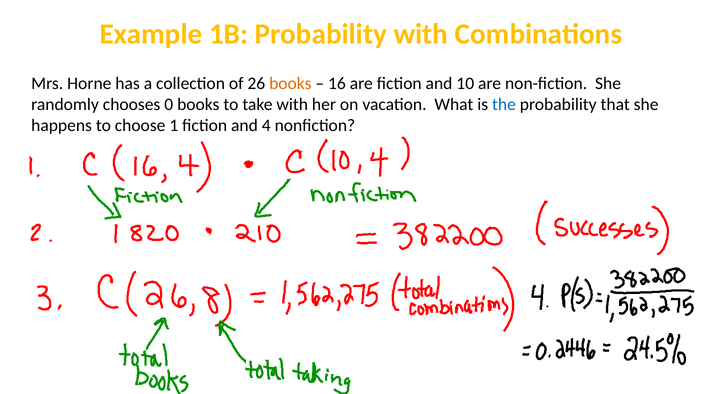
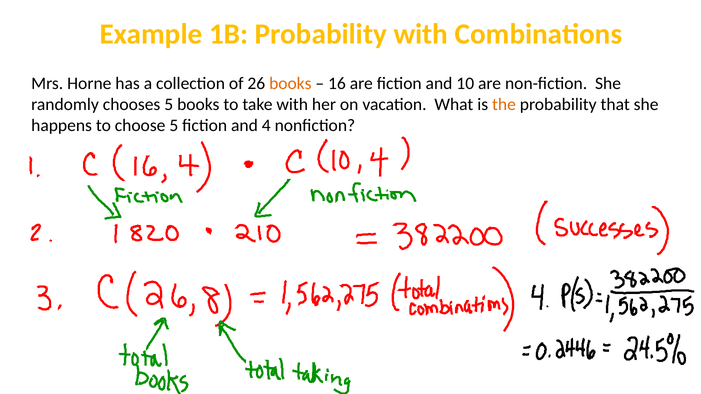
chooses 0: 0 -> 5
the colour: blue -> orange
choose 1: 1 -> 5
